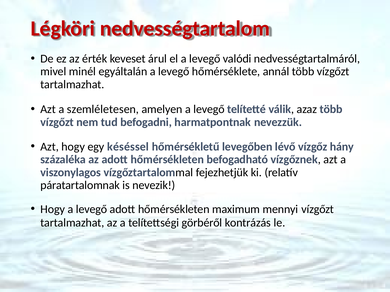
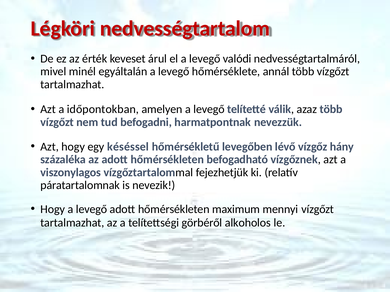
szemléletesen: szemléletesen -> időpontokban
kontrázás: kontrázás -> alkoholos
